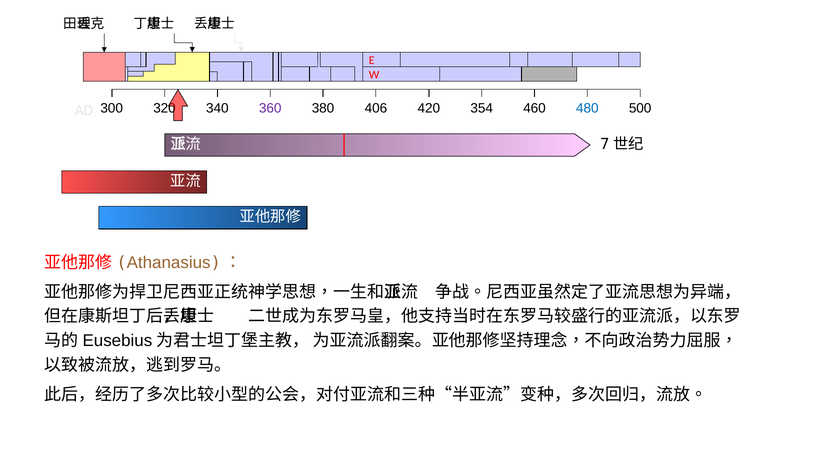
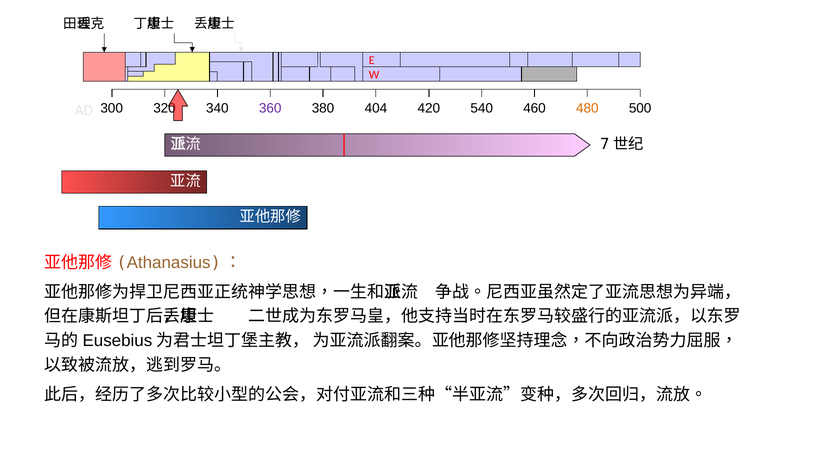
406: 406 -> 404
354: 354 -> 540
480 colour: blue -> orange
